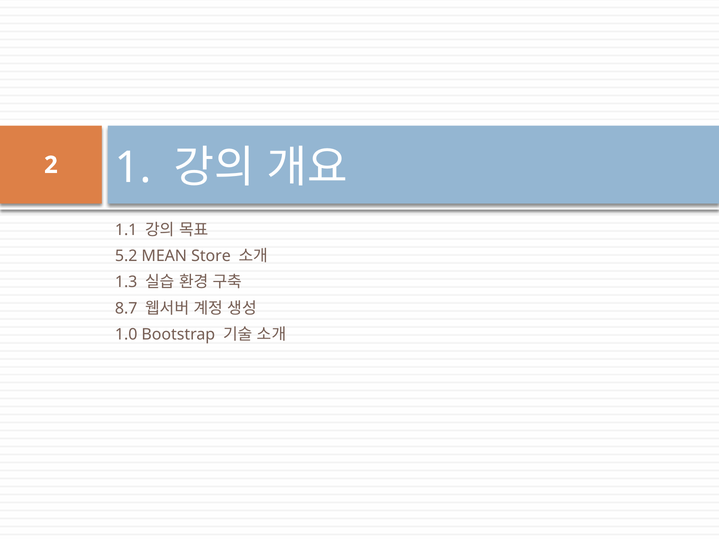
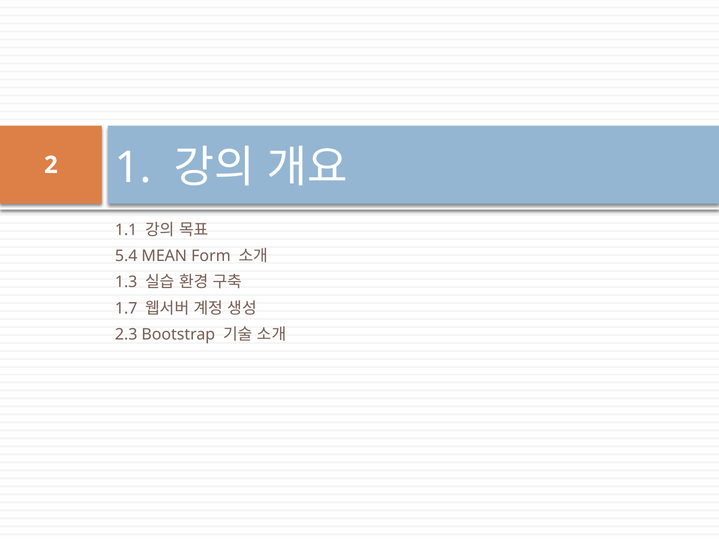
5.2: 5.2 -> 5.4
Store: Store -> Form
8.7: 8.7 -> 1.7
1.0: 1.0 -> 2.3
